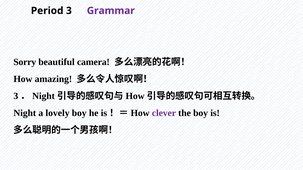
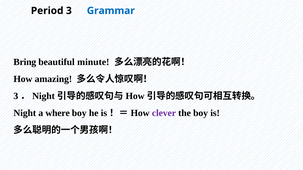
Grammar colour: purple -> blue
Sorry: Sorry -> Bring
camera: camera -> minute
lovely: lovely -> where
